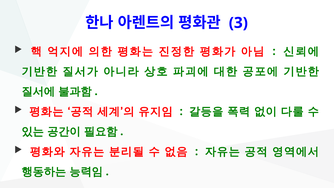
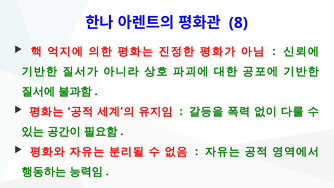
3: 3 -> 8
